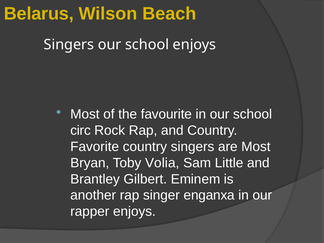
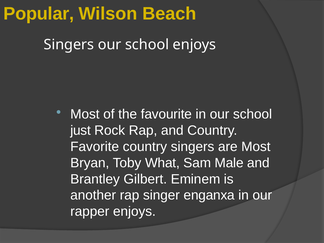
Belarus: Belarus -> Popular
circ: circ -> just
Volia: Volia -> What
Little: Little -> Male
